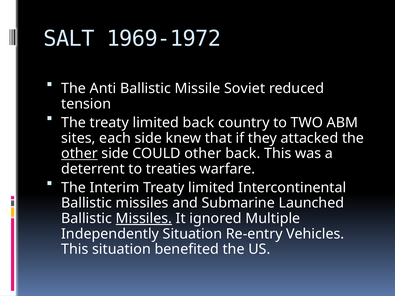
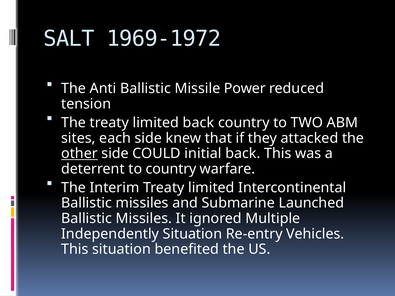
Soviet: Soviet -> Power
COULD other: other -> initial
to treaties: treaties -> country
Missiles at (144, 219) underline: present -> none
